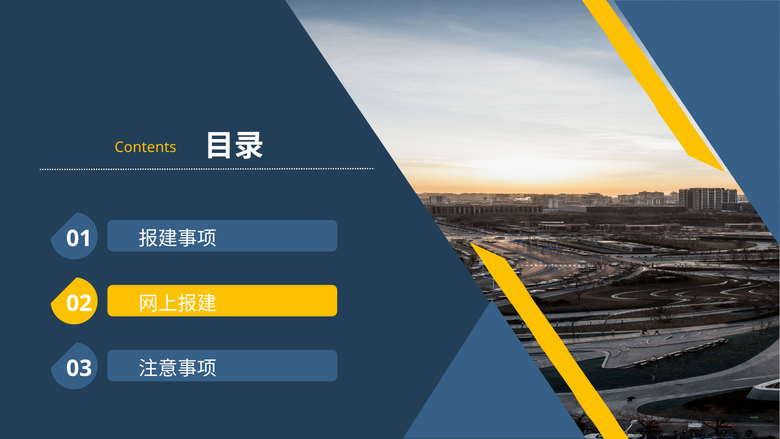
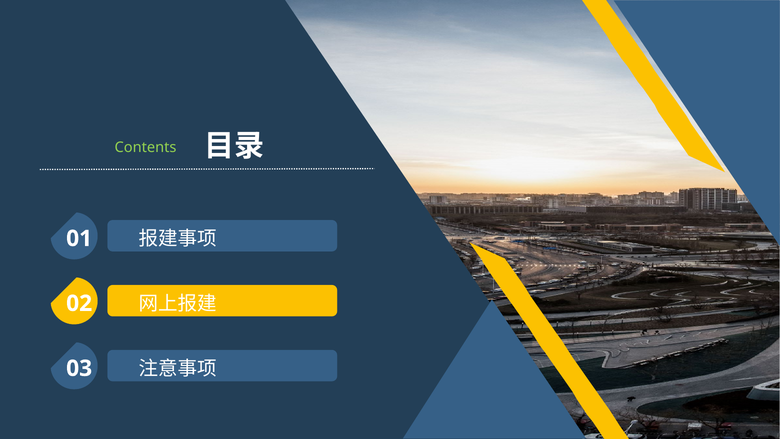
Contents colour: yellow -> light green
